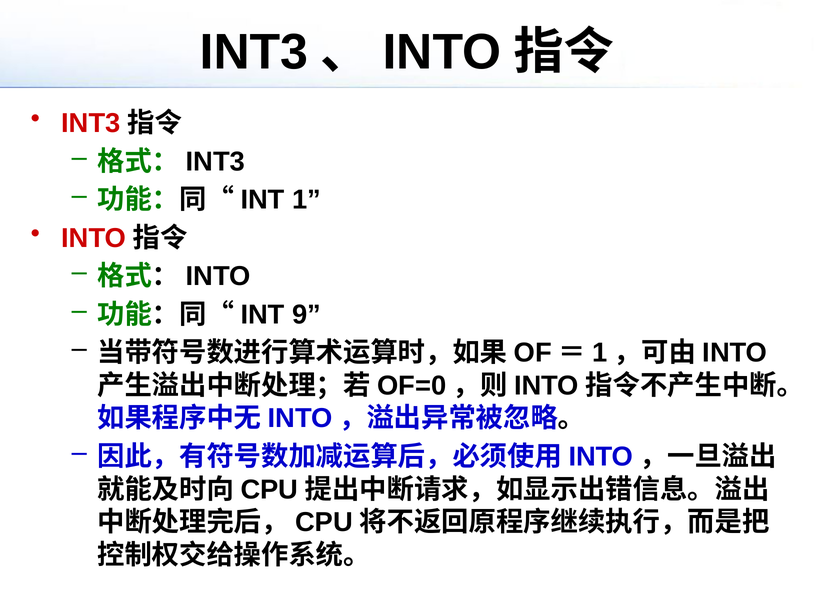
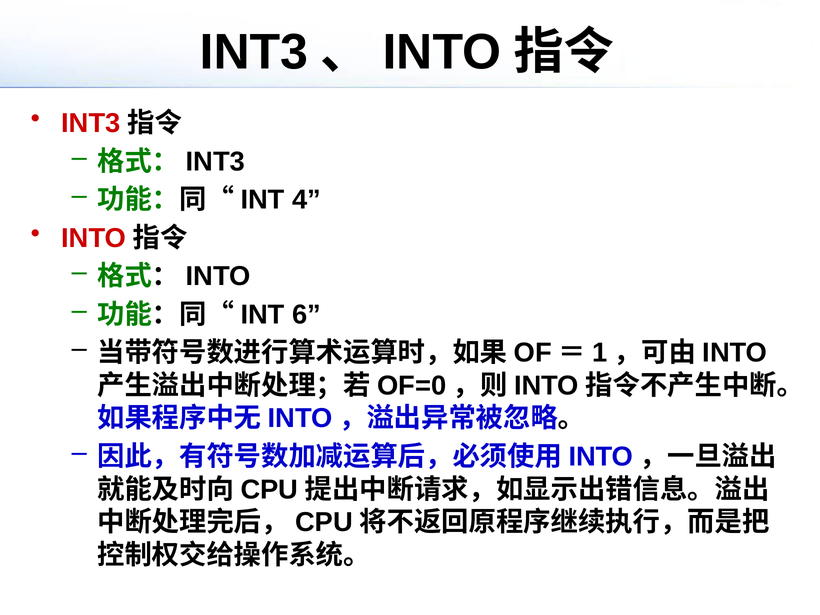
1: 1 -> 4
9: 9 -> 6
